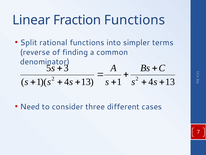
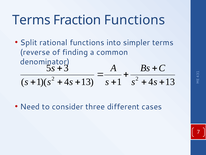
Linear at (31, 20): Linear -> Terms
